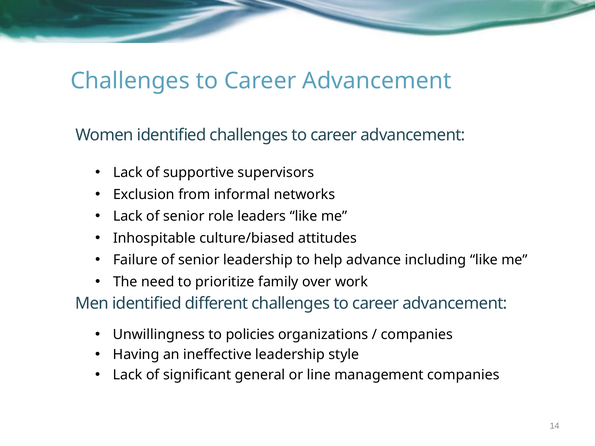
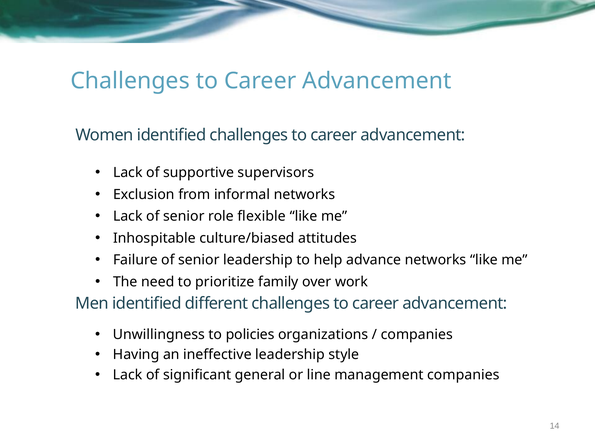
leaders: leaders -> flexible
advance including: including -> networks
